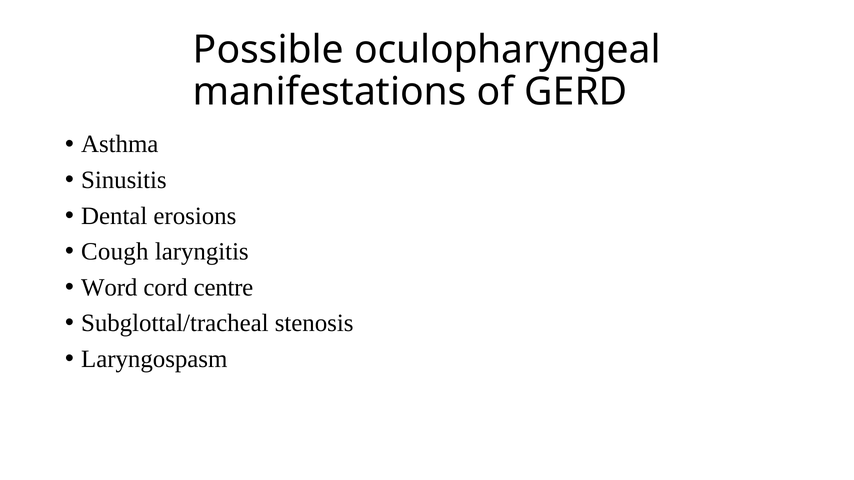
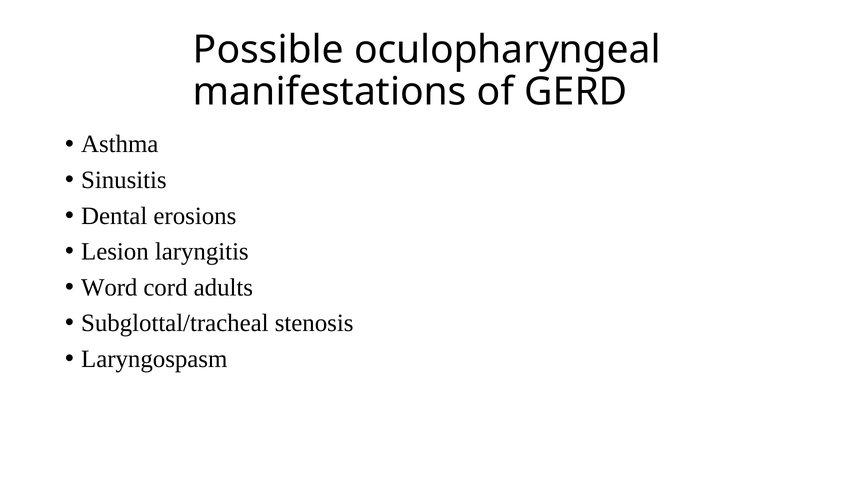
Cough: Cough -> Lesion
centre: centre -> adults
